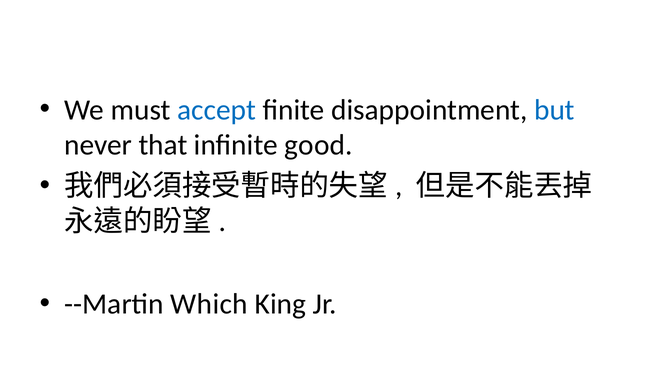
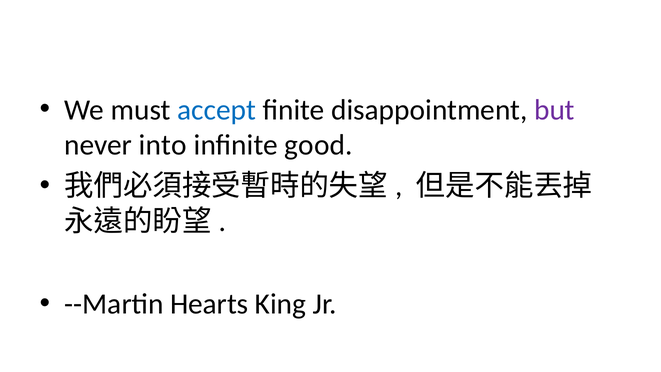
but colour: blue -> purple
that: that -> into
Which: Which -> Hearts
